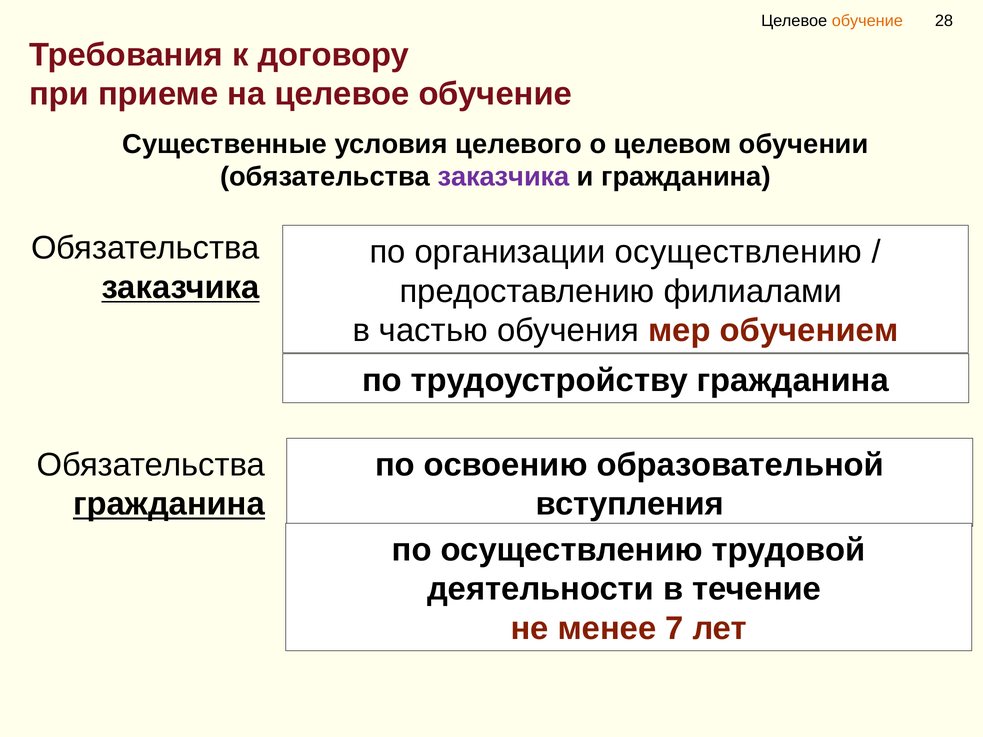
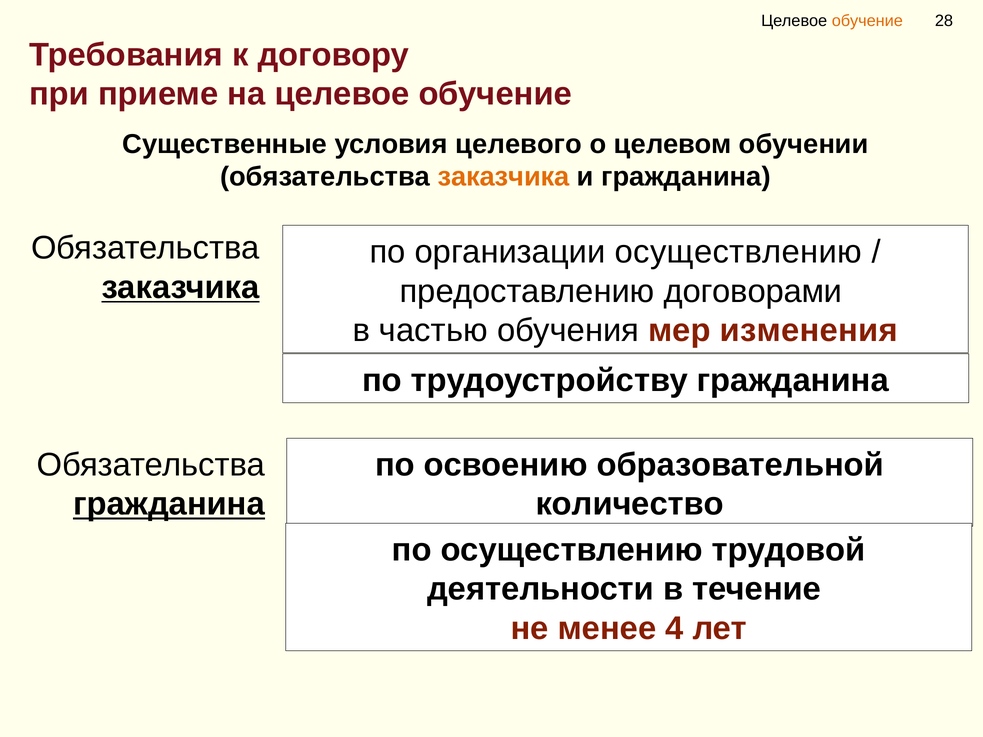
заказчика at (503, 177) colour: purple -> orange
филиалами: филиалами -> договорами
обучением: обучением -> изменения
вступления: вступления -> количество
7: 7 -> 4
